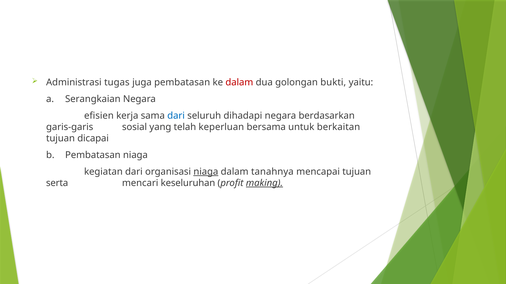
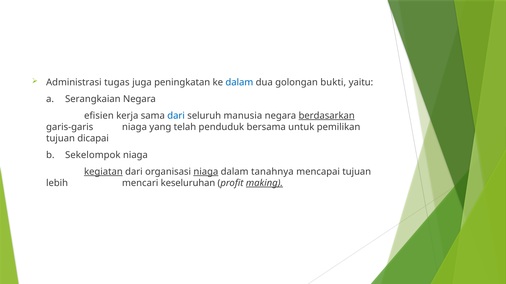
juga pembatasan: pembatasan -> peningkatan
dalam at (239, 83) colour: red -> blue
dihadapi: dihadapi -> manusia
berdasarkan underline: none -> present
garis-garis sosial: sosial -> niaga
keperluan: keperluan -> penduduk
berkaitan: berkaitan -> pemilikan
b Pembatasan: Pembatasan -> Sekelompok
kegiatan underline: none -> present
serta: serta -> lebih
